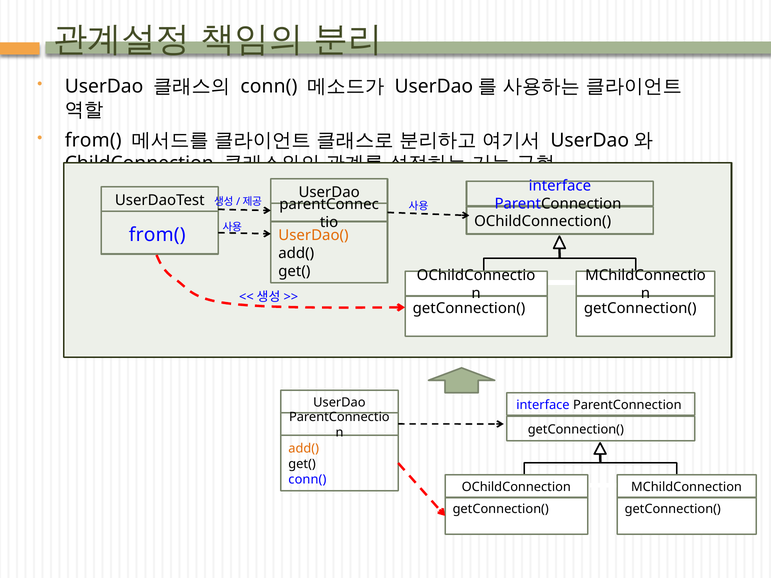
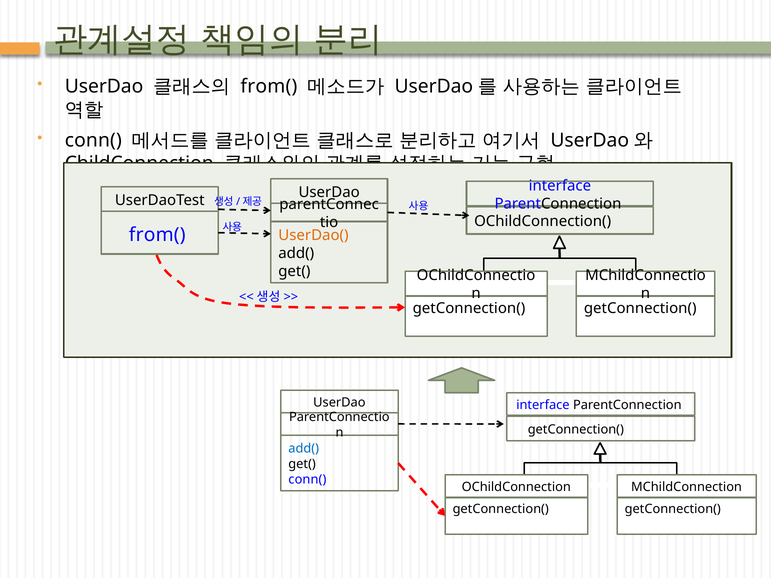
conn( at (269, 87): conn( -> from(
from( at (93, 140): from( -> conn(
add( at (304, 449) colour: orange -> blue
